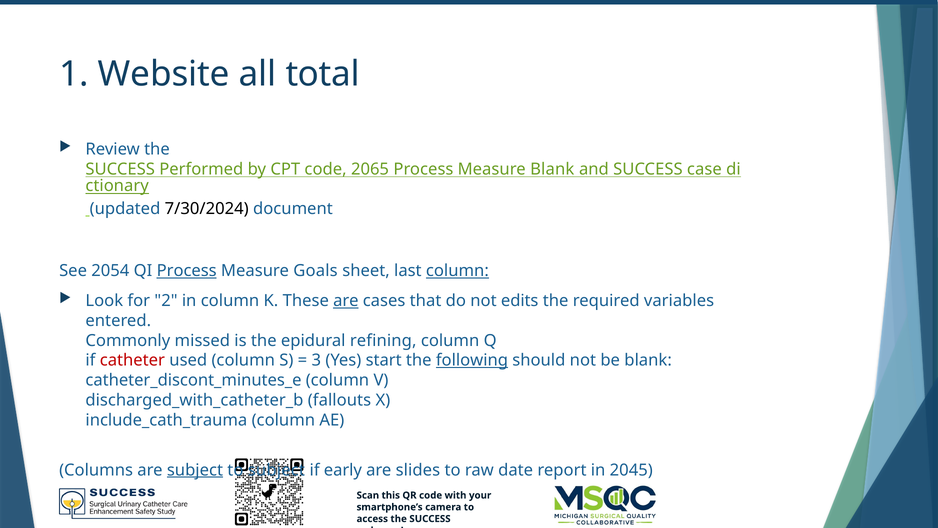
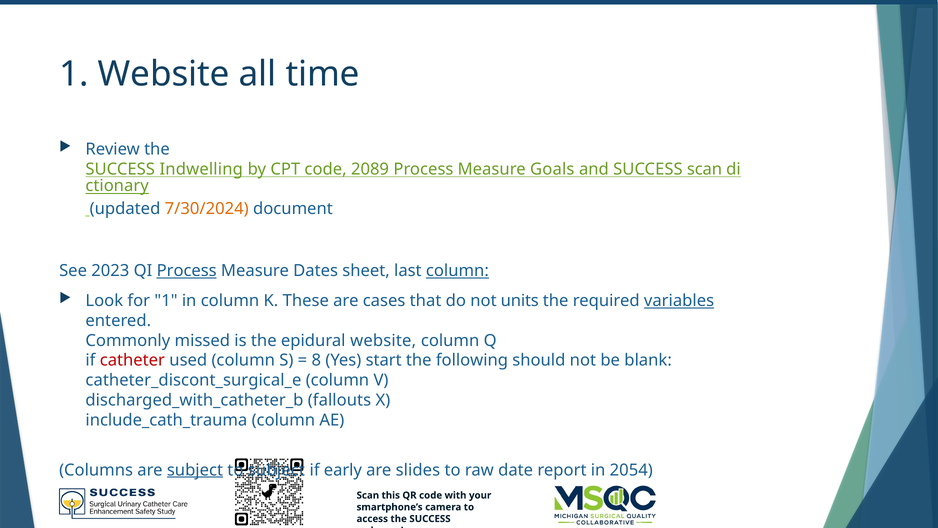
total: total -> time
Performed: Performed -> Indwelling
2065: 2065 -> 2089
Measure Blank: Blank -> Goals
SUCCESS case: case -> scan
7/30/2024 colour: black -> orange
2054: 2054 -> 2023
Goals: Goals -> Dates
for 2: 2 -> 1
are at (346, 300) underline: present -> none
edits: edits -> units
variables underline: none -> present
epidural refining: refining -> website
3: 3 -> 8
following underline: present -> none
catheter_discont_minutes_e: catheter_discont_minutes_e -> catheter_discont_surgical_e
2045: 2045 -> 2054
